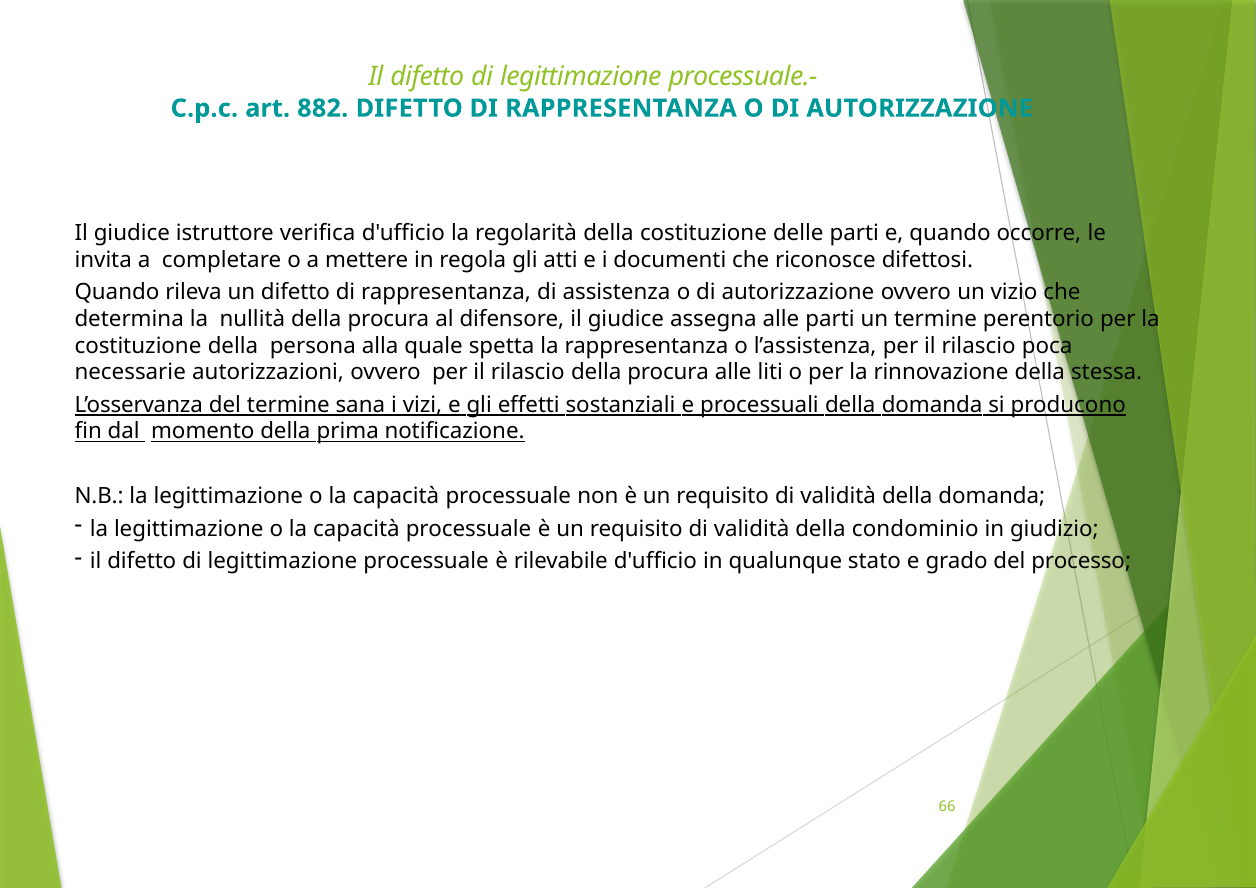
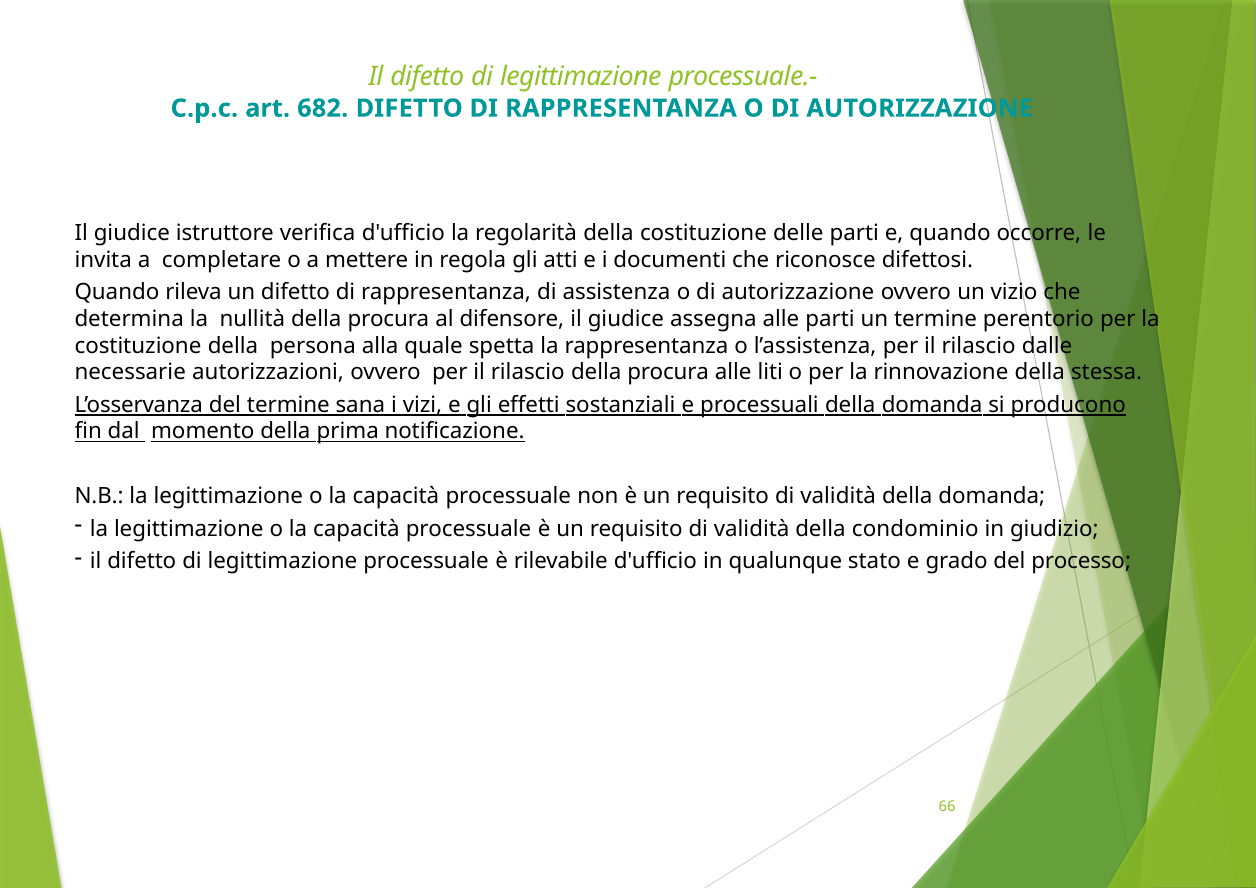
882: 882 -> 682
poca: poca -> dalle
